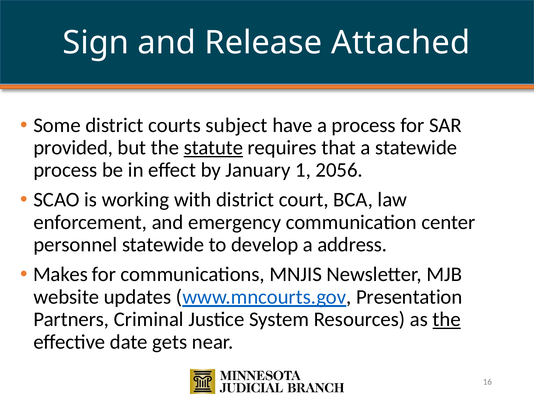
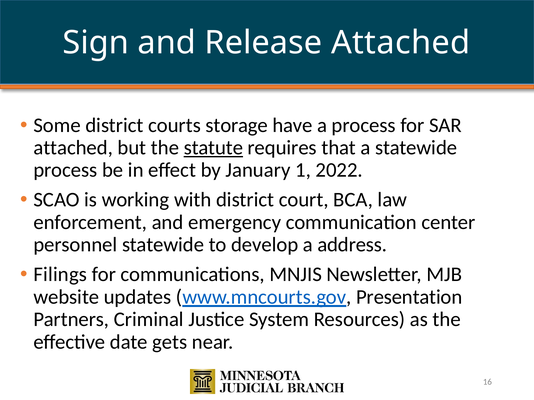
subject: subject -> storage
provided at (73, 148): provided -> attached
2056: 2056 -> 2022
Makes: Makes -> Filings
the at (447, 320) underline: present -> none
